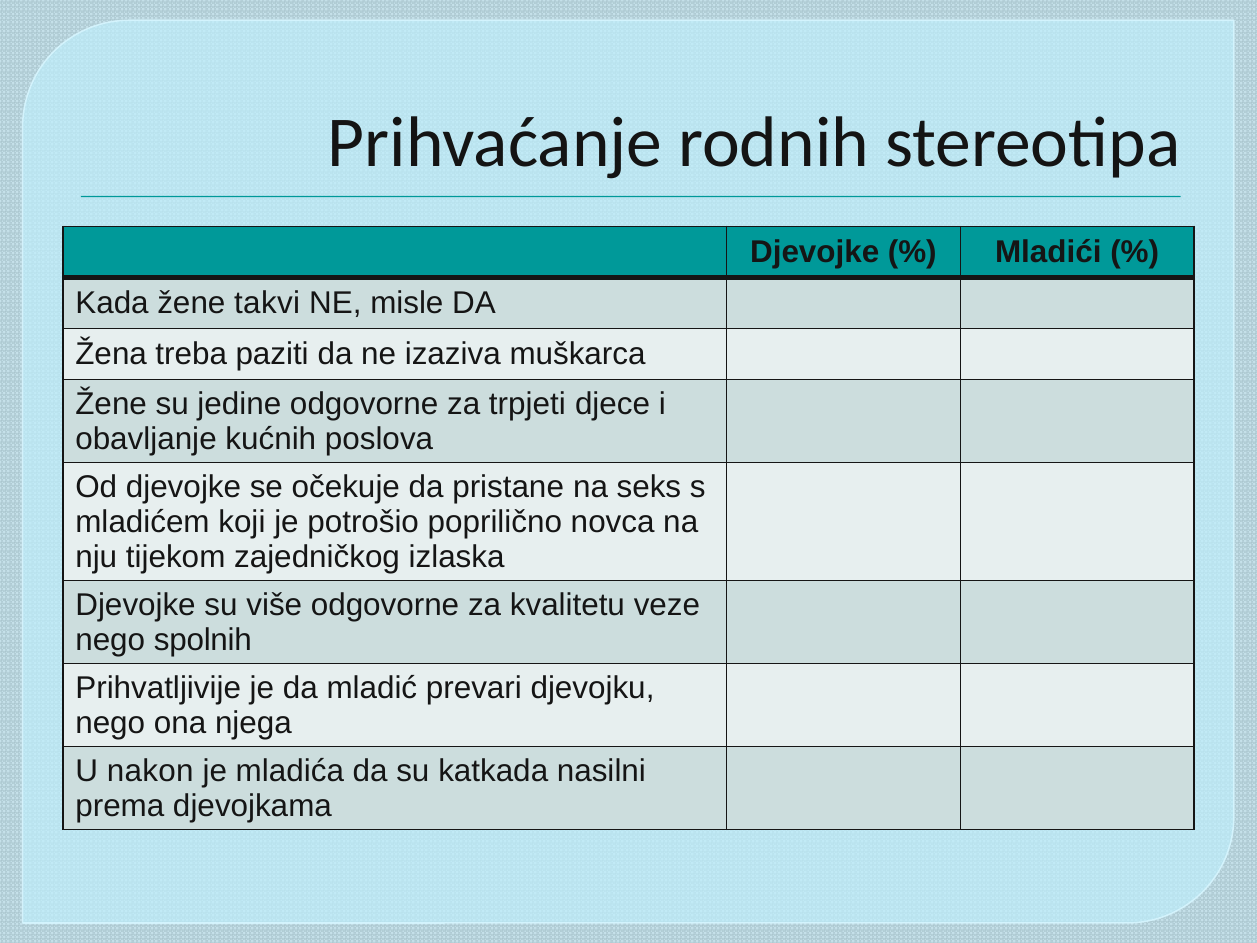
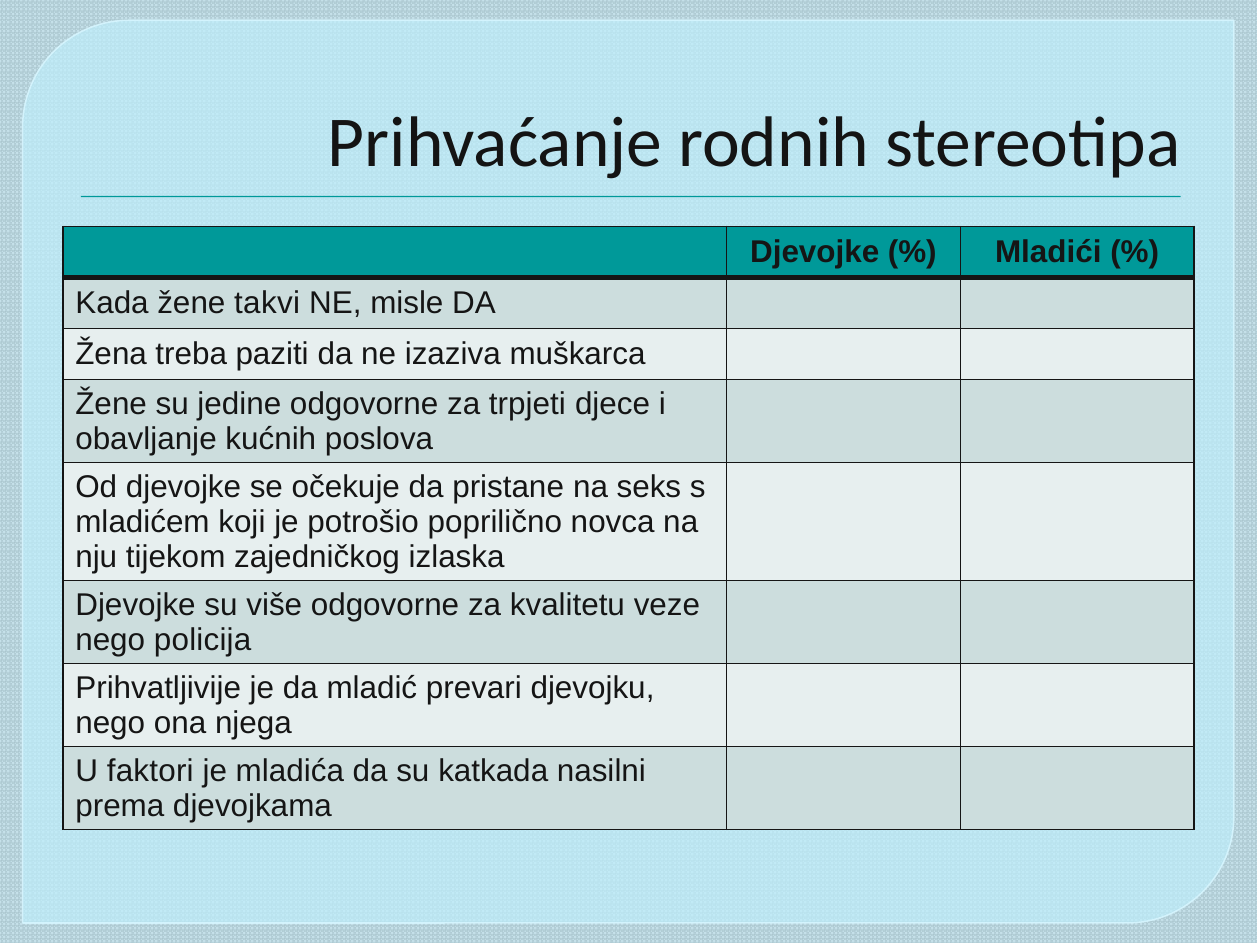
spolnih: spolnih -> policija
nakon: nakon -> faktori
